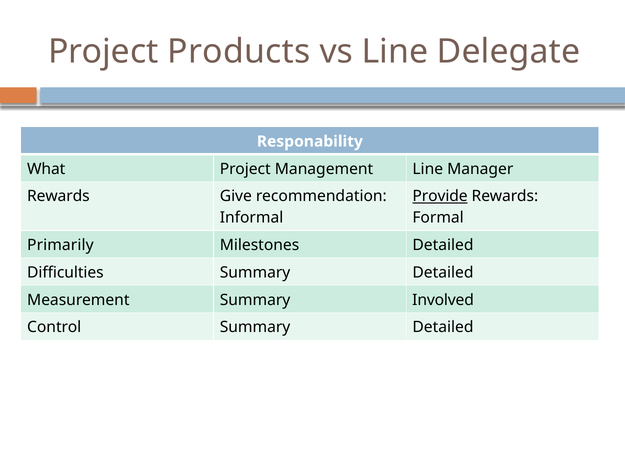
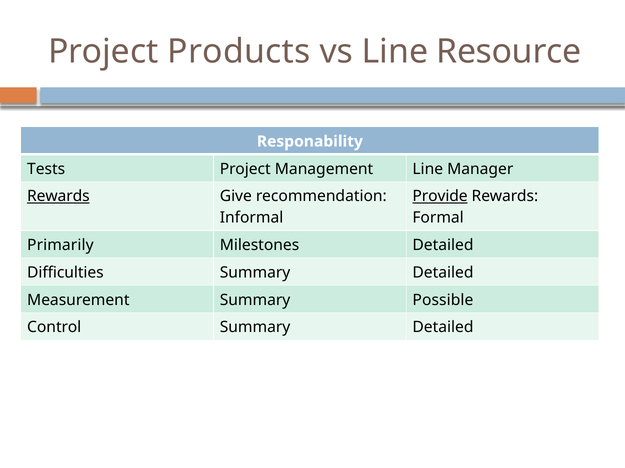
Delegate: Delegate -> Resource
What: What -> Tests
Rewards at (58, 197) underline: none -> present
Involved: Involved -> Possible
